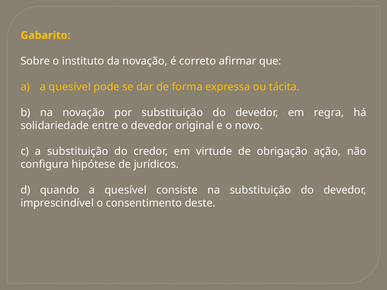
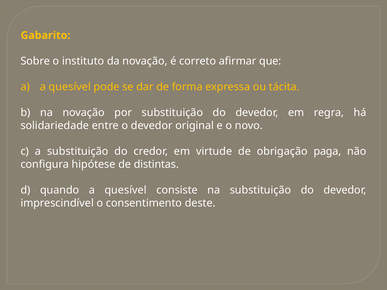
ação: ação -> paga
jurídicos: jurídicos -> distintas
